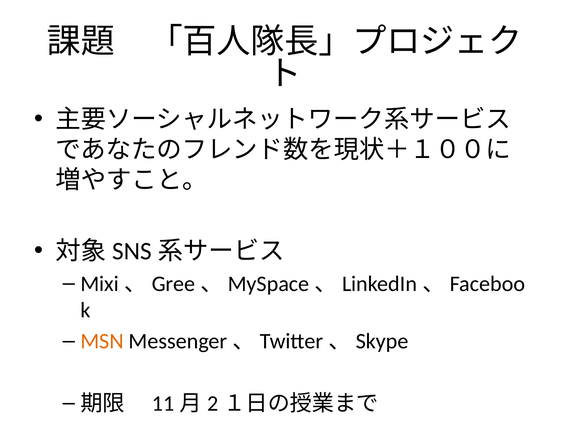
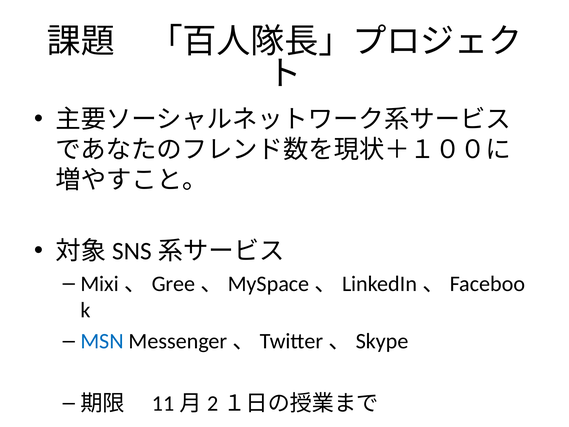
MSN colour: orange -> blue
